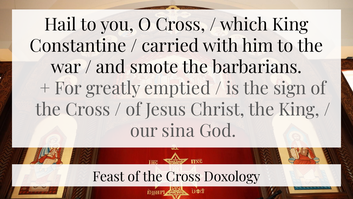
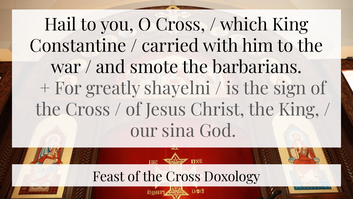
emptied: emptied -> shayelni
